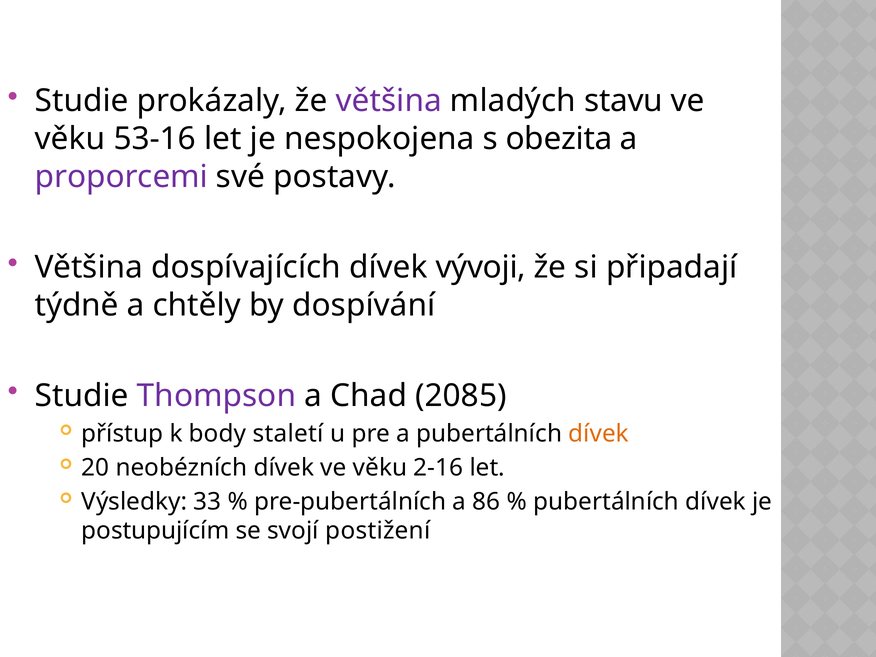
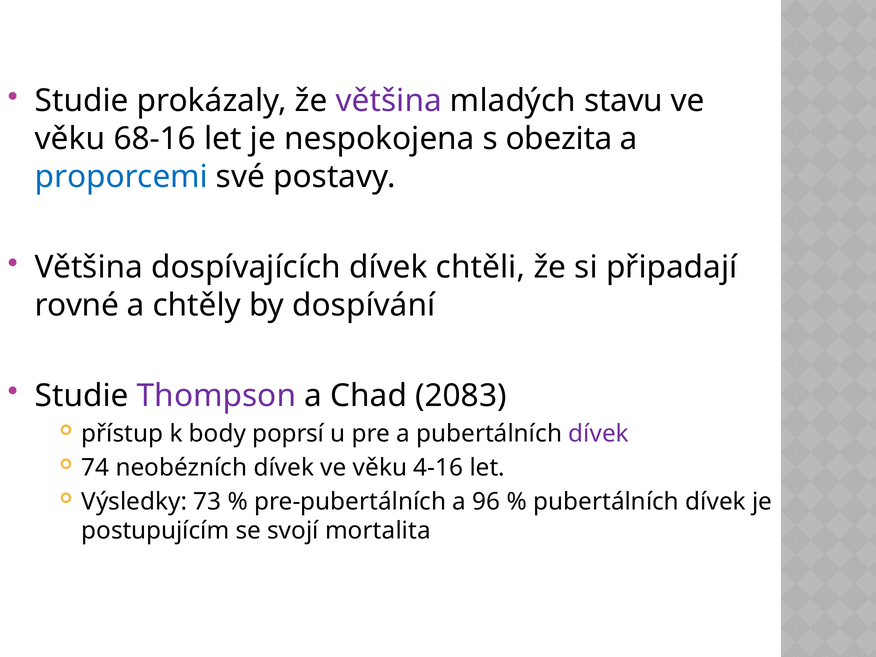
53-16: 53-16 -> 68-16
proporcemi colour: purple -> blue
vývoji: vývoji -> chtěli
týdně: týdně -> rovné
2085: 2085 -> 2083
staletí: staletí -> poprsí
dívek at (599, 434) colour: orange -> purple
20: 20 -> 74
2-16: 2-16 -> 4-16
33: 33 -> 73
86: 86 -> 96
postižení: postižení -> mortalita
